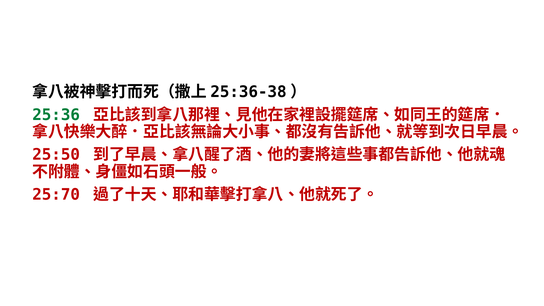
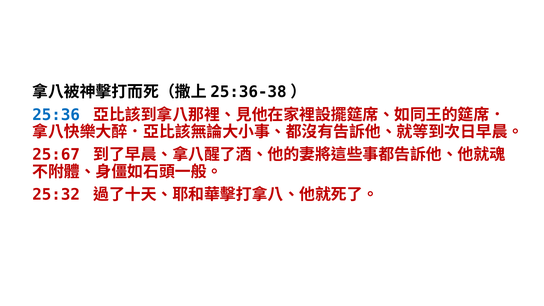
25:36 colour: green -> blue
25:50: 25:50 -> 25:67
25:70: 25:70 -> 25:32
